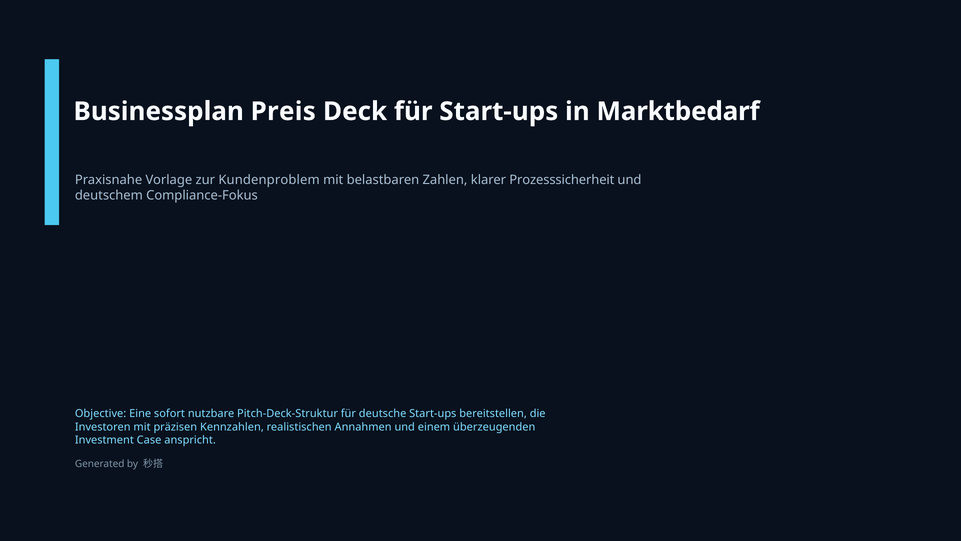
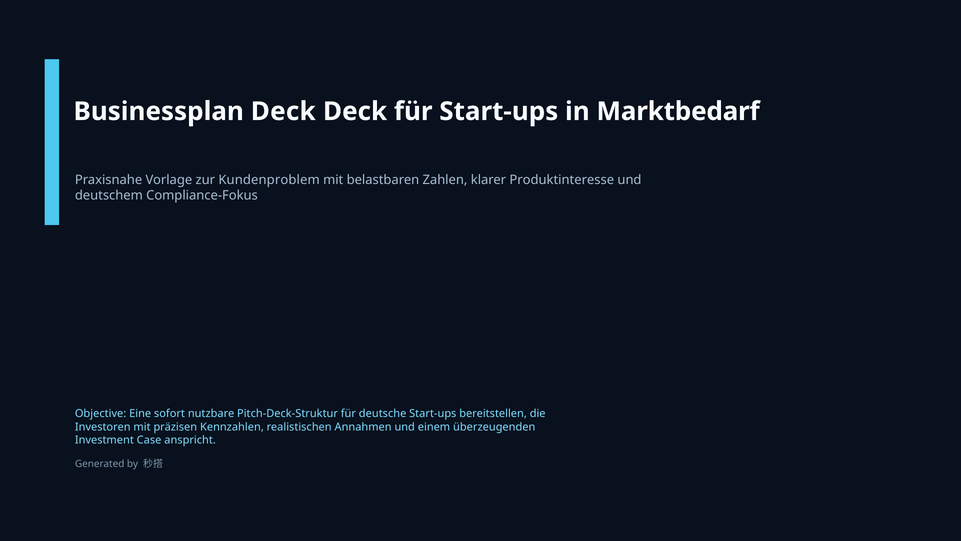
Businessplan Preis: Preis -> Deck
Prozesssicherheit: Prozesssicherheit -> Produktinteresse
